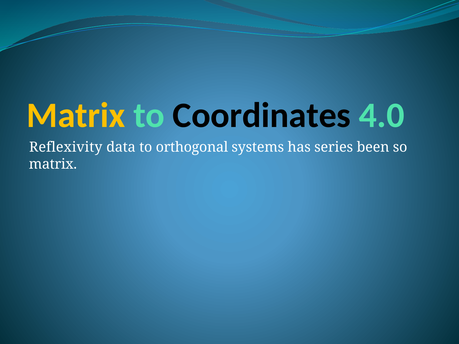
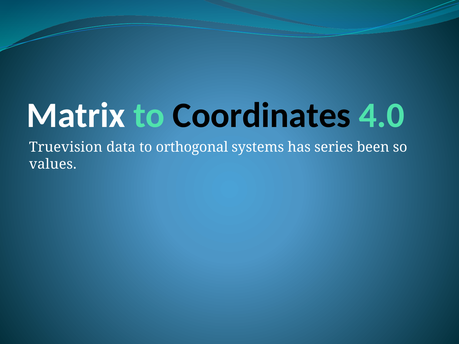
Matrix at (76, 116) colour: yellow -> white
Reflexivity: Reflexivity -> Truevision
matrix at (53, 164): matrix -> values
